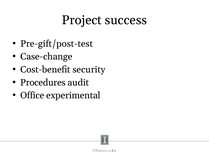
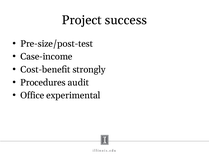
Pre-gift/post-test: Pre-gift/post-test -> Pre-size/post-test
Case-change: Case-change -> Case-income
security: security -> strongly
